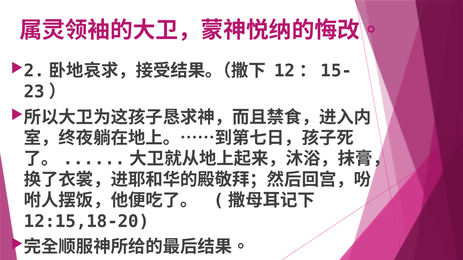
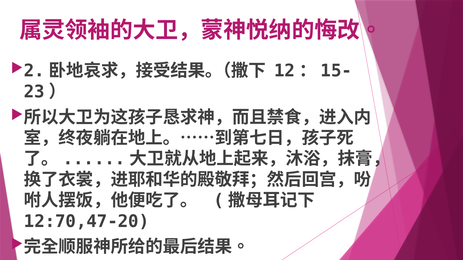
12:15,18-20: 12:15,18-20 -> 12:70,47-20
